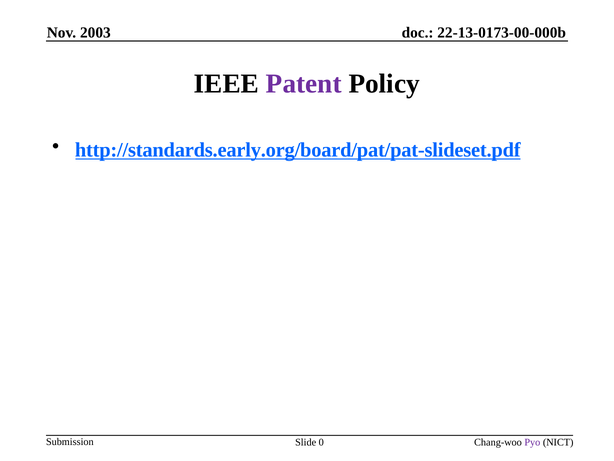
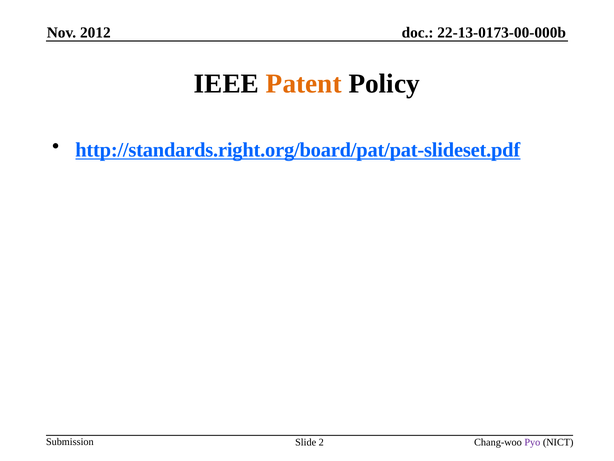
2003: 2003 -> 2012
Patent colour: purple -> orange
http://standards.early.org/board/pat/pat-slideset.pdf: http://standards.early.org/board/pat/pat-slideset.pdf -> http://standards.right.org/board/pat/pat-slideset.pdf
0: 0 -> 2
